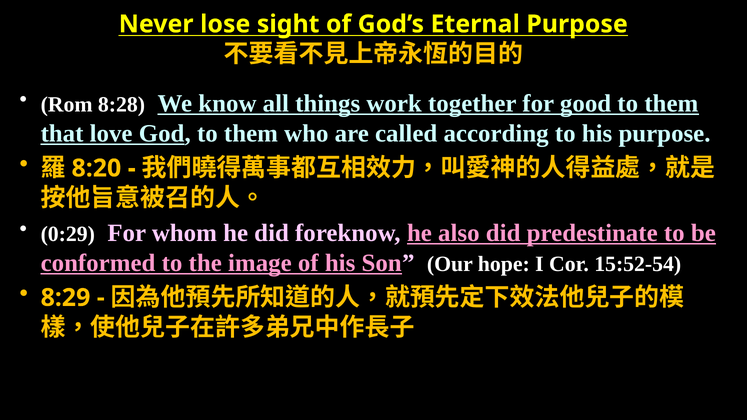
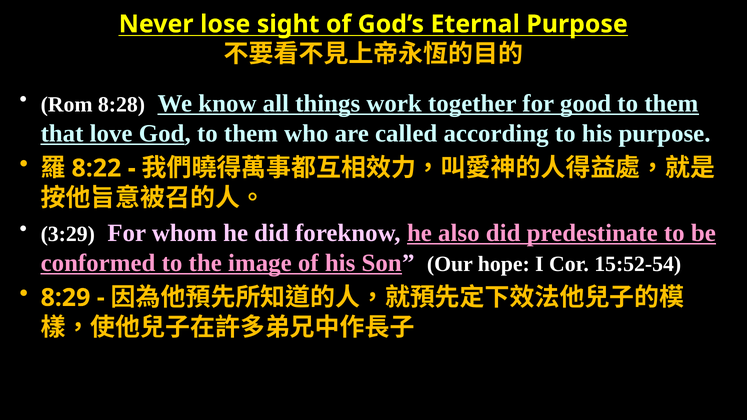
8:20: 8:20 -> 8:22
0:29: 0:29 -> 3:29
